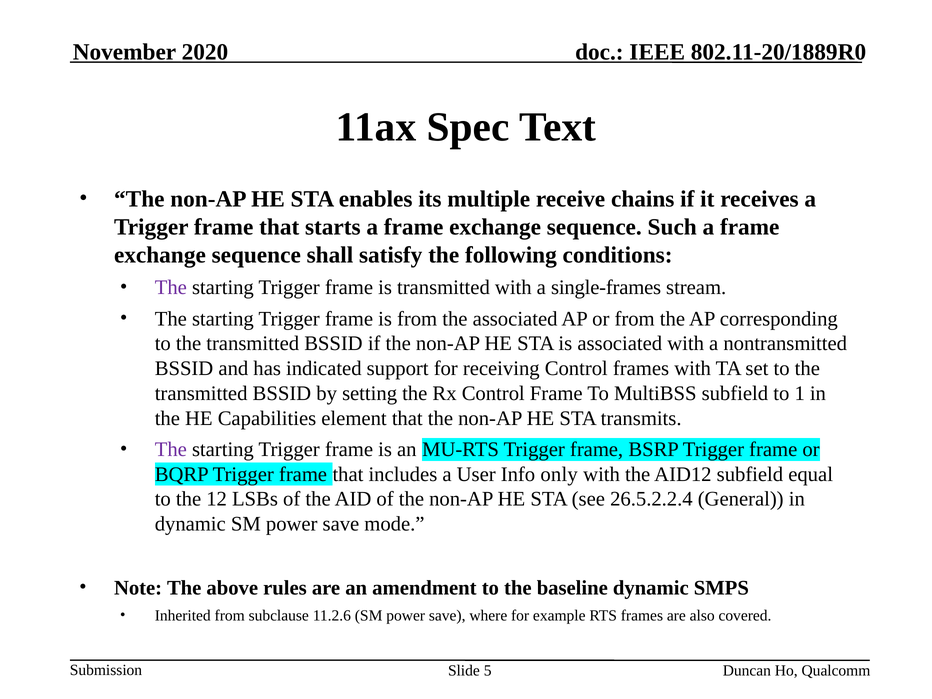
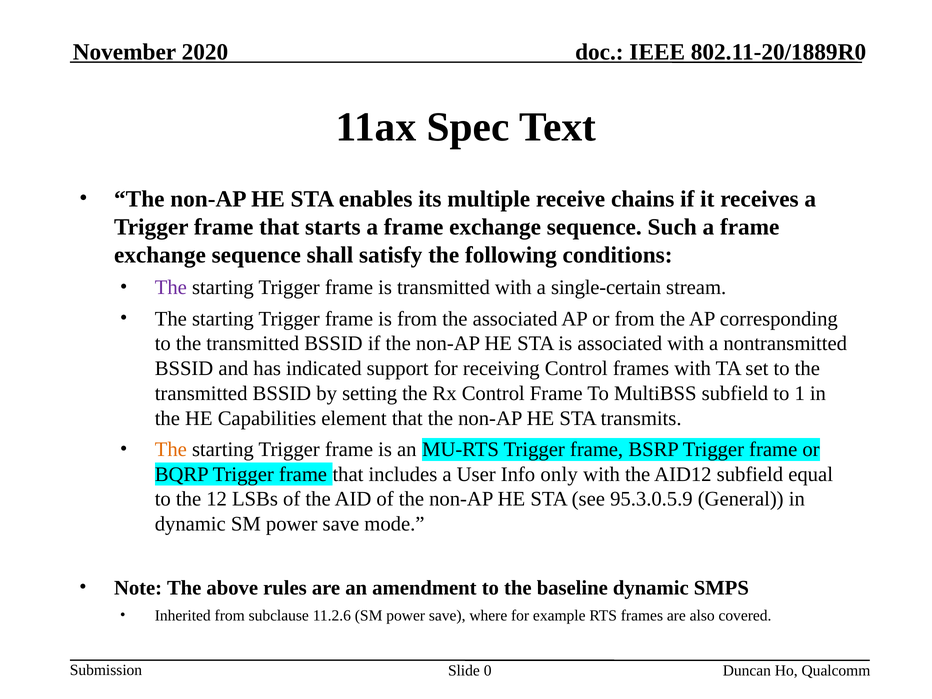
single-frames: single-frames -> single-certain
The at (171, 449) colour: purple -> orange
26.5.2.2.4: 26.5.2.2.4 -> 95.3.0.5.9
5: 5 -> 0
